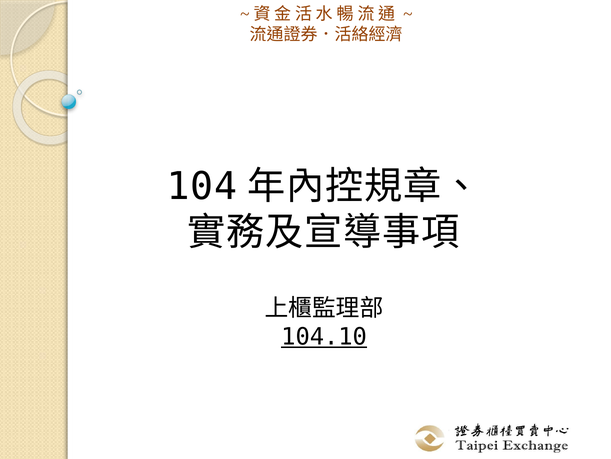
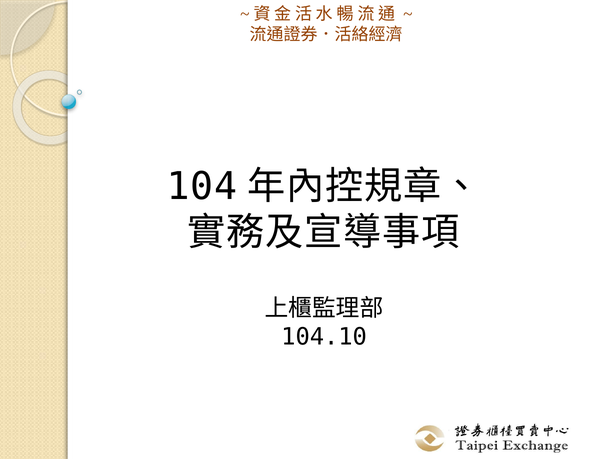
104.10 underline: present -> none
